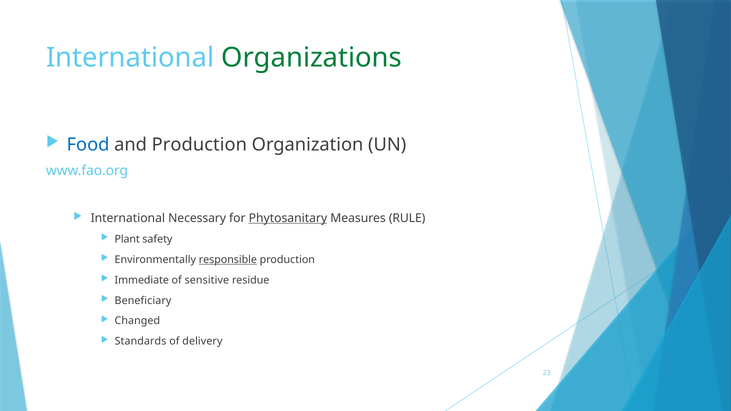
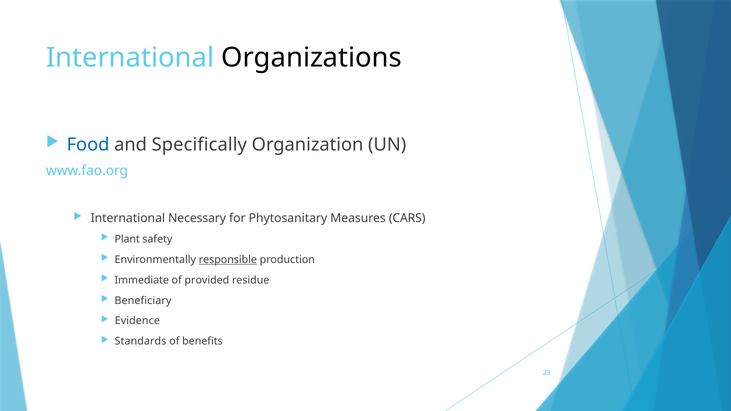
Organizations colour: green -> black
and Production: Production -> Specifically
Phytosanitary underline: present -> none
RULE: RULE -> CARS
sensitive: sensitive -> provided
Changed: Changed -> Evidence
delivery: delivery -> benefits
